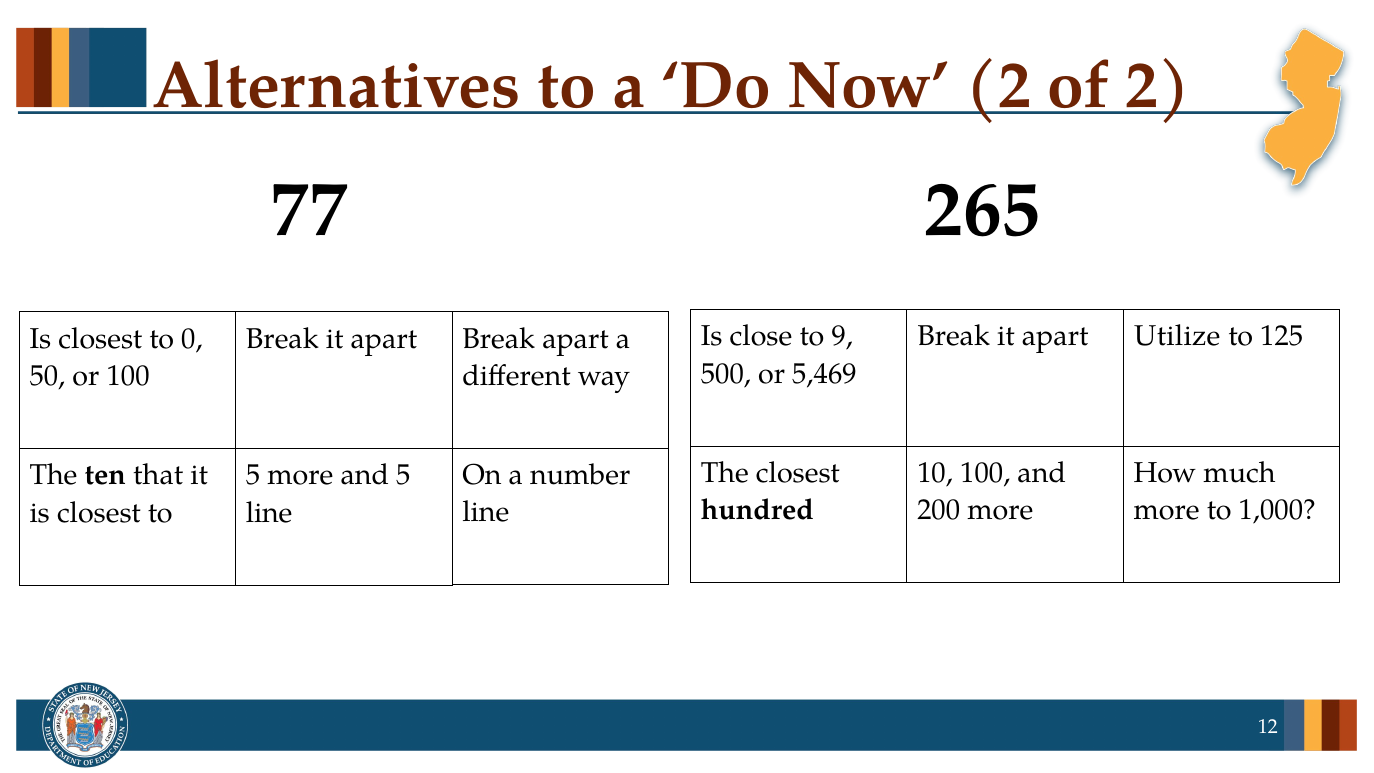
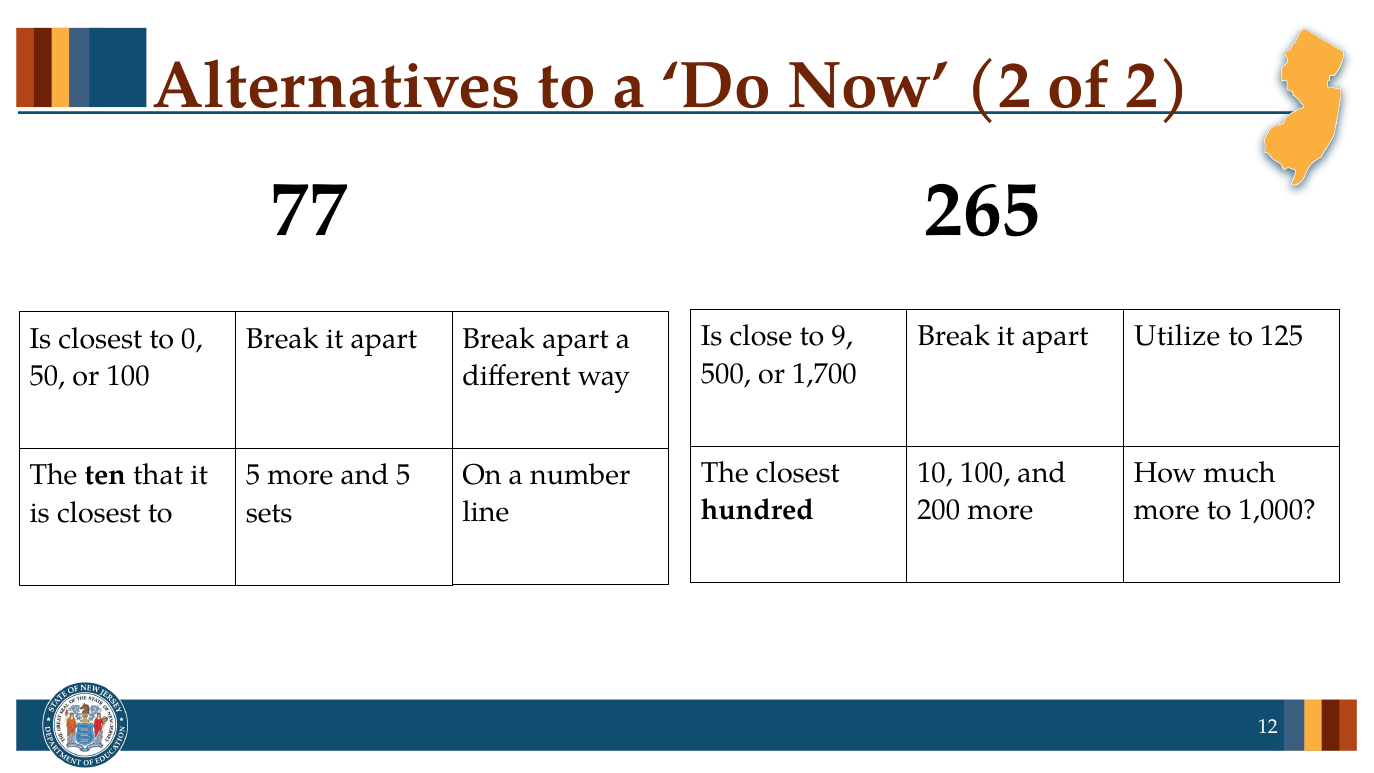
5,469: 5,469 -> 1,700
line at (269, 513): line -> sets
